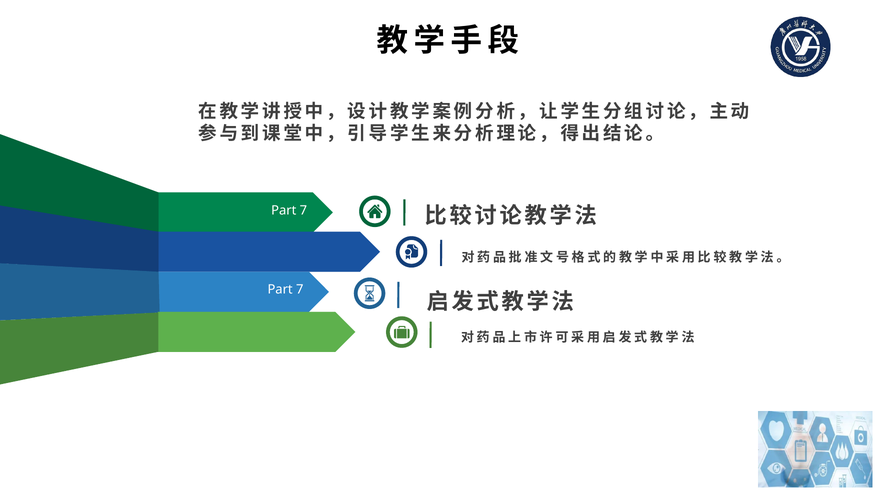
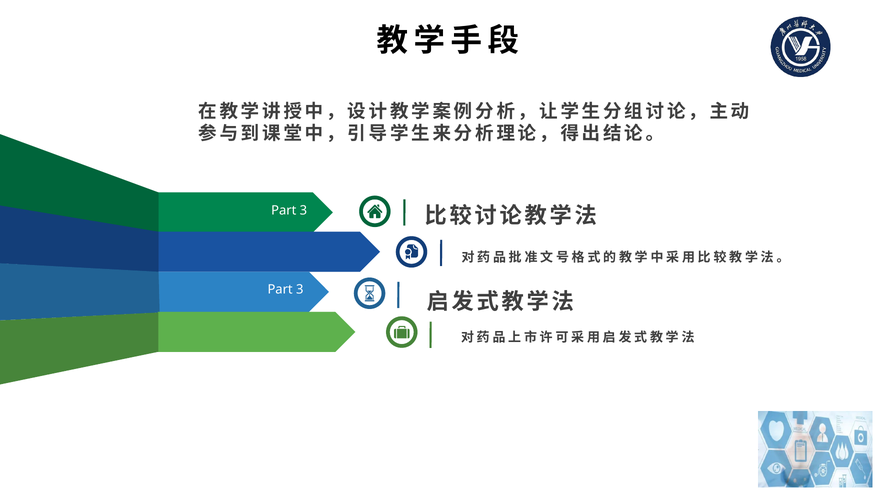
7 at (303, 210): 7 -> 3
7 at (300, 289): 7 -> 3
